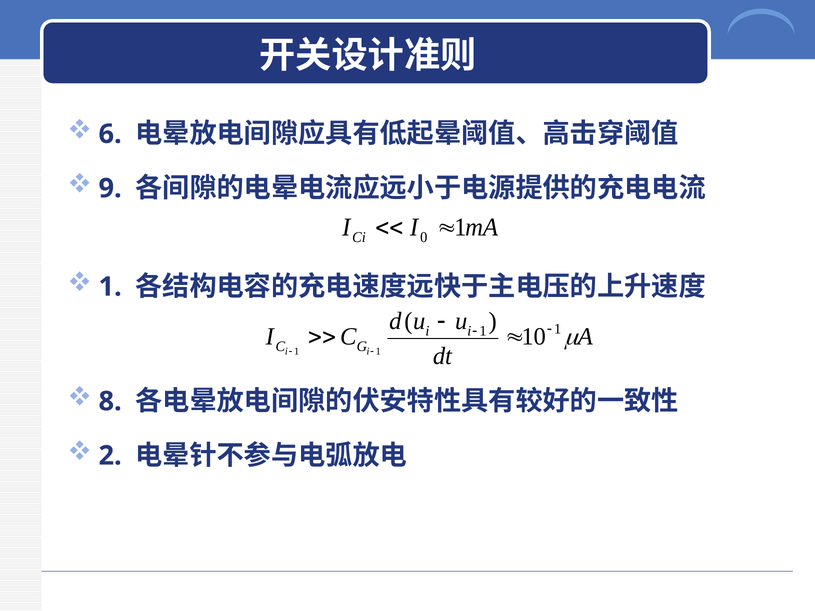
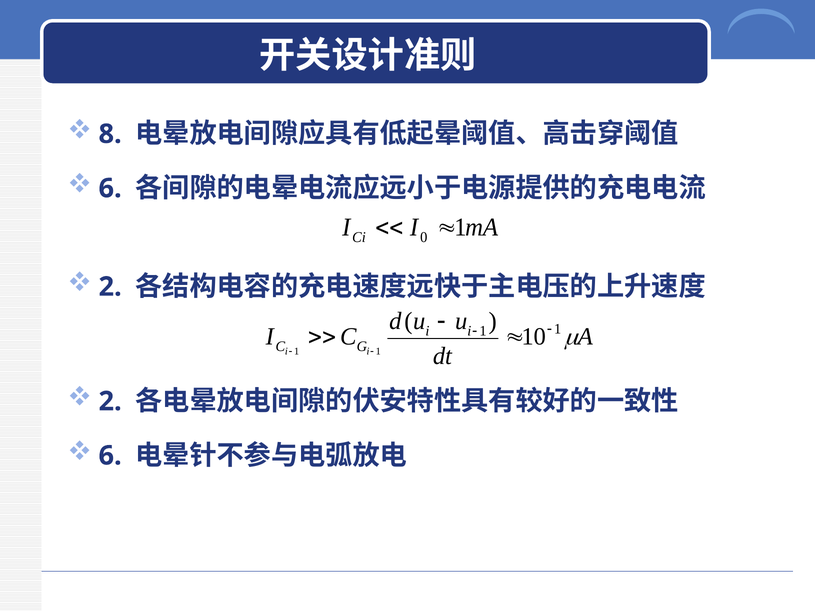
6: 6 -> 8
9 at (110, 188): 9 -> 6
1 at (110, 287): 1 -> 2
8 at (110, 401): 8 -> 2
2 at (110, 456): 2 -> 6
